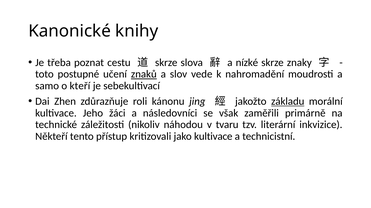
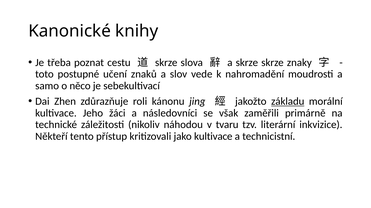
a nízké: nízké -> skrze
znaků underline: present -> none
kteří: kteří -> něco
